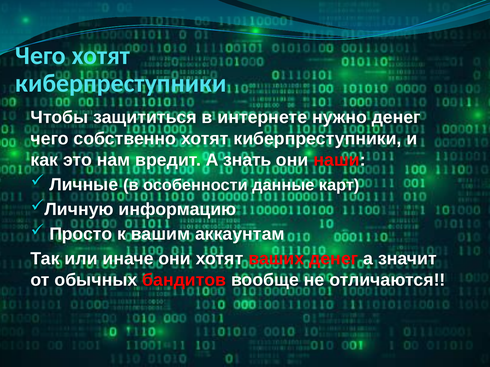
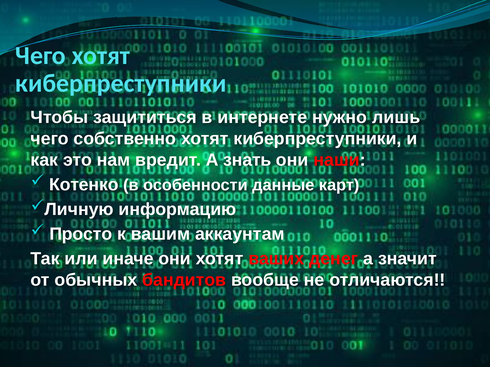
нужно денег: денег -> лишь
Личные: Личные -> Котенко
